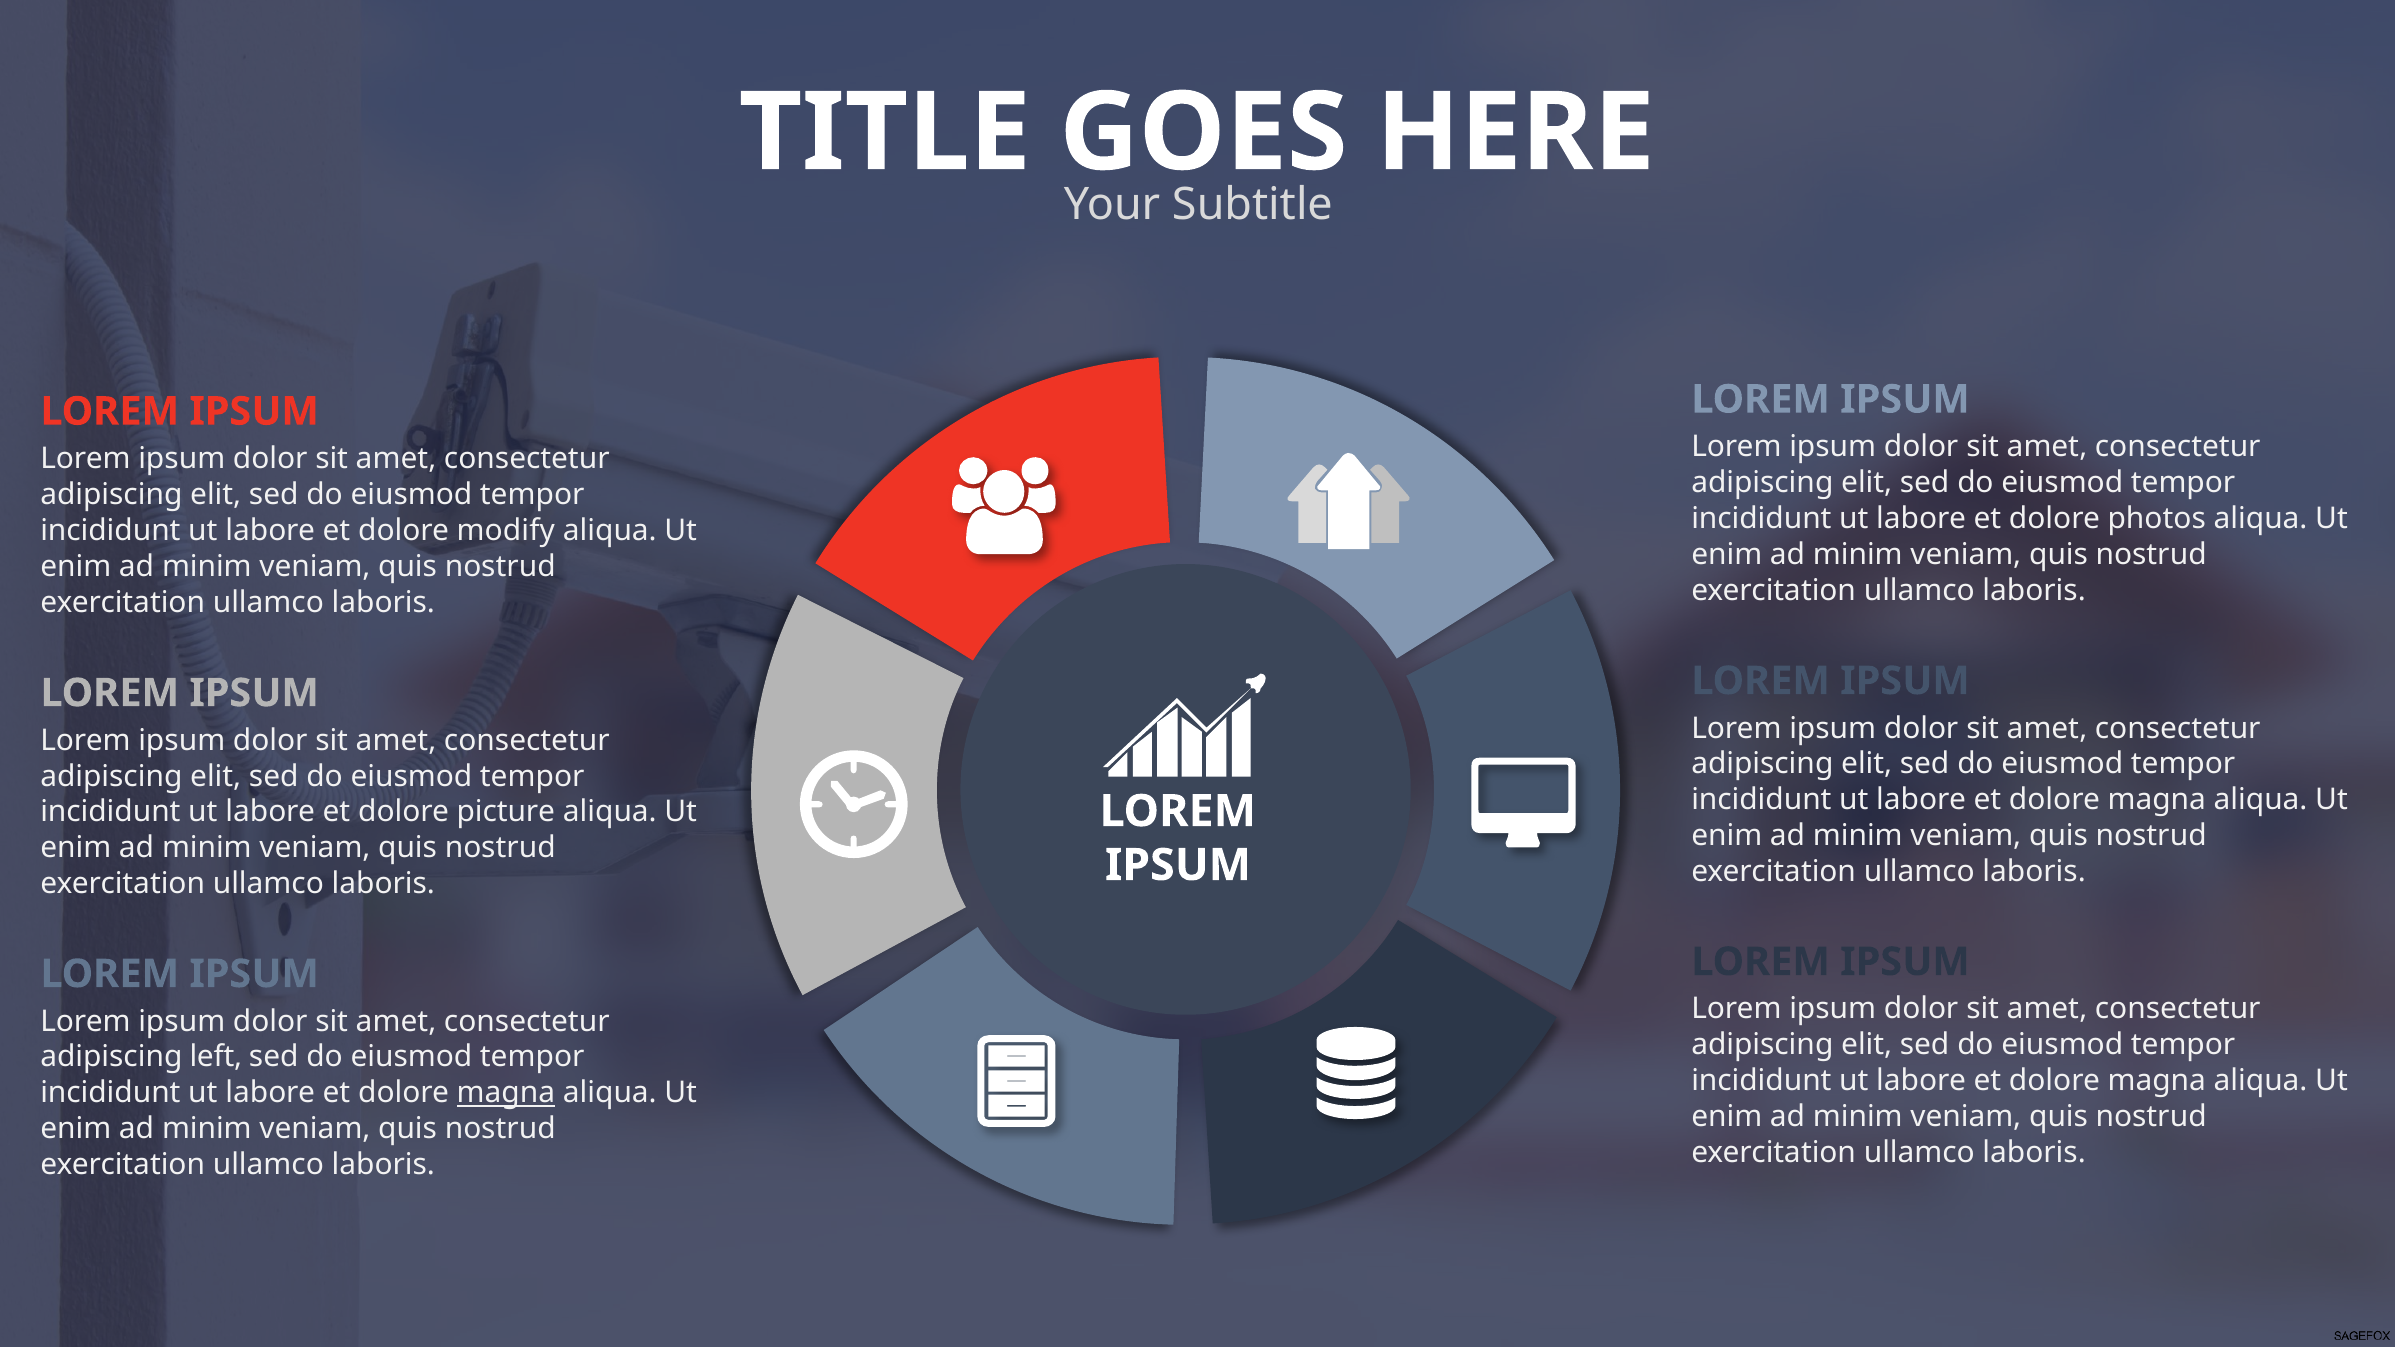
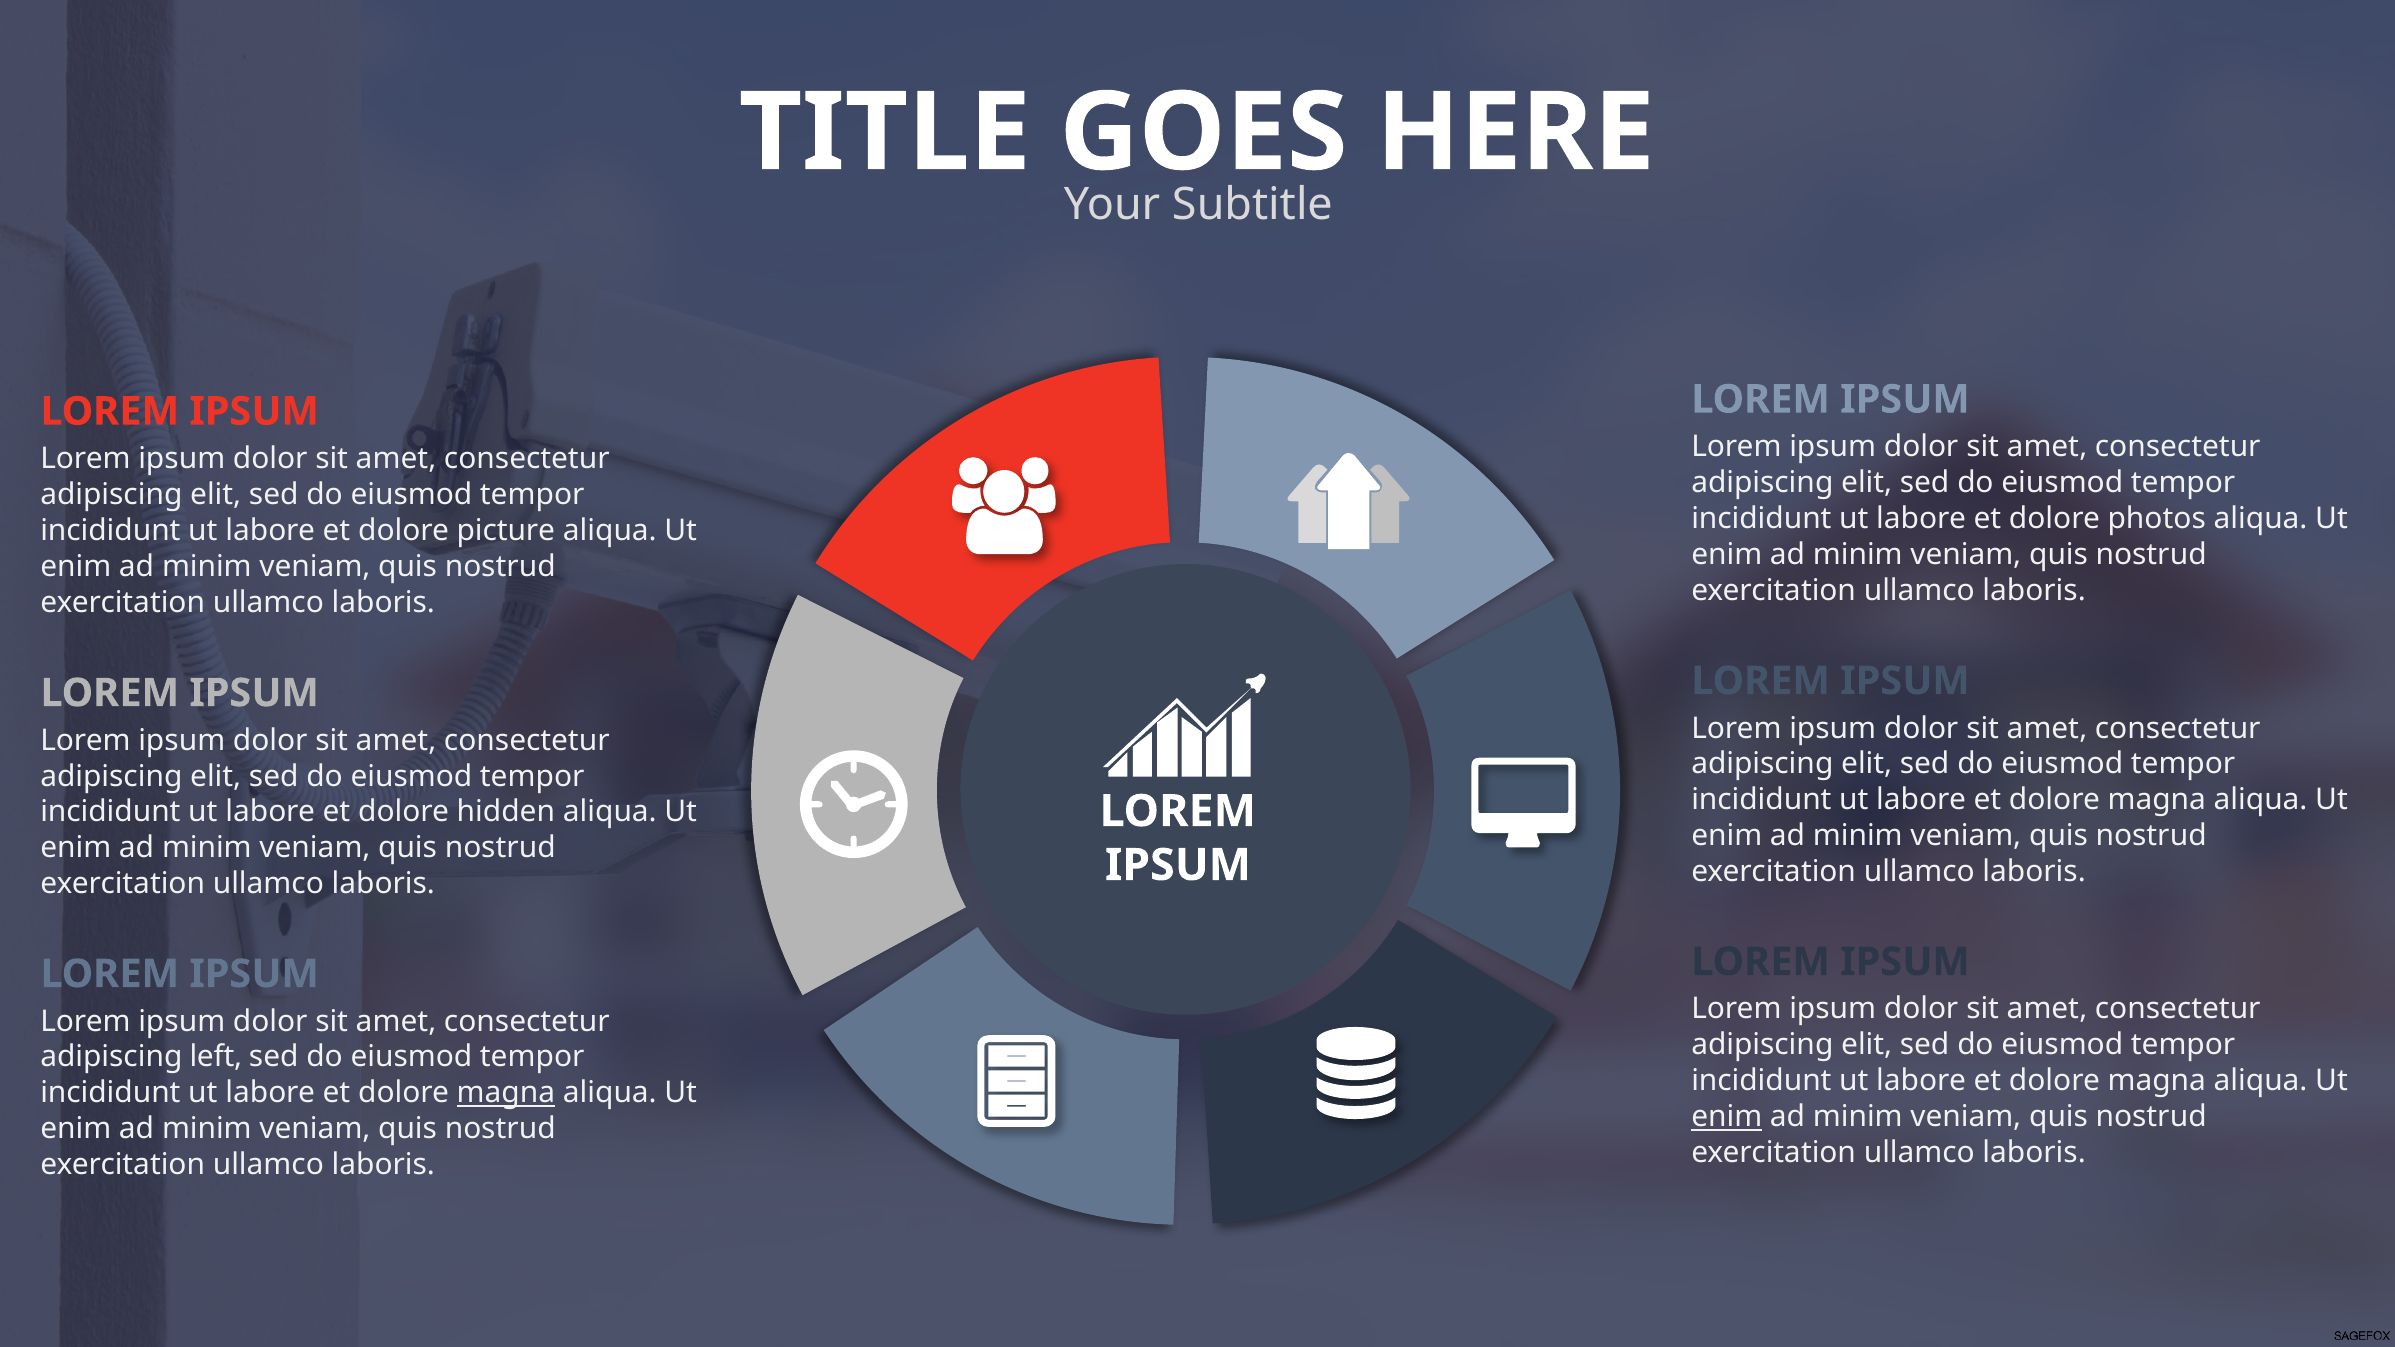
modify: modify -> picture
picture: picture -> hidden
enim at (1727, 1117) underline: none -> present
